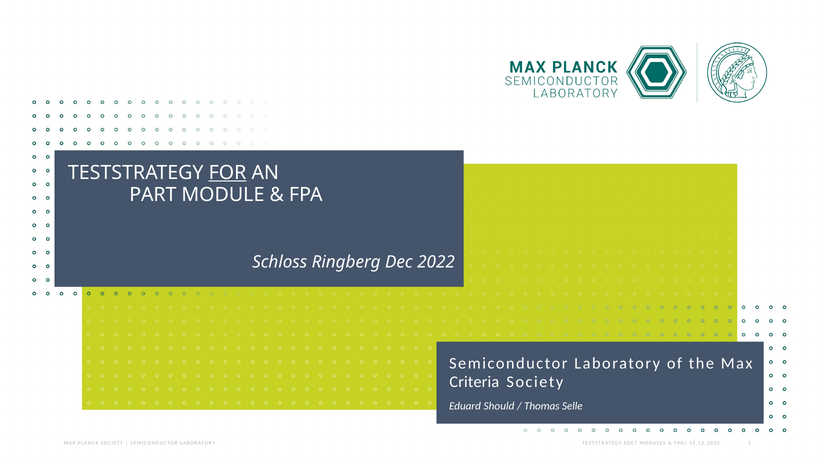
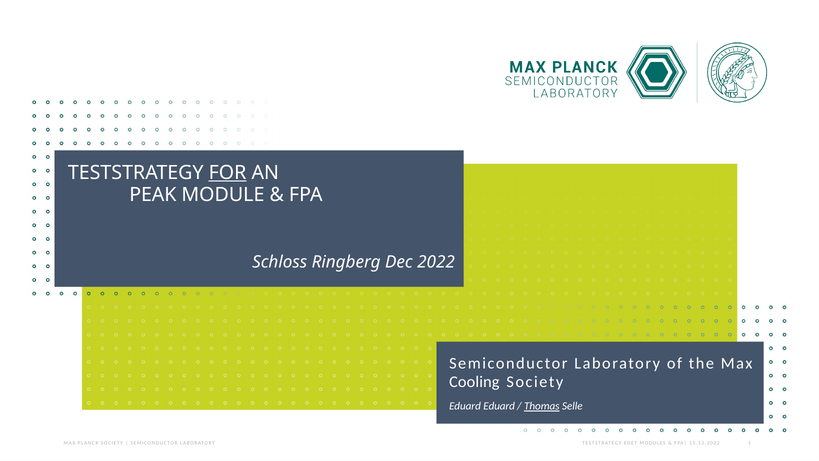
PART: PART -> PEAK
Criteria: Criteria -> Cooling
Eduard Should: Should -> Eduard
Thomas underline: none -> present
